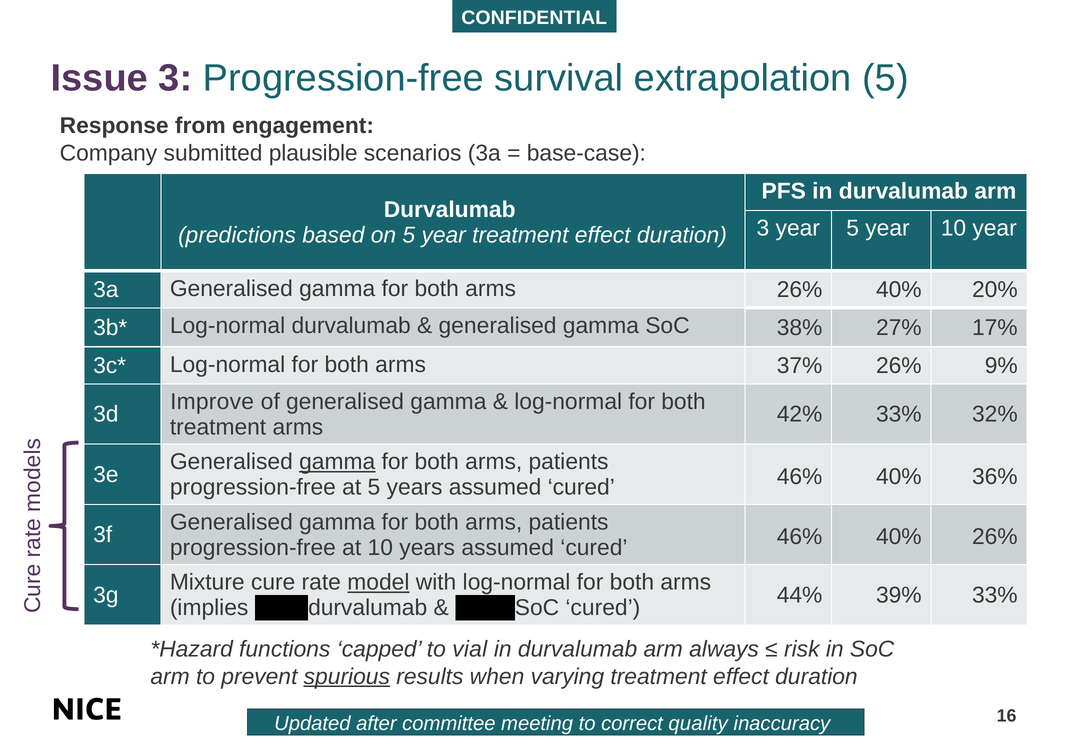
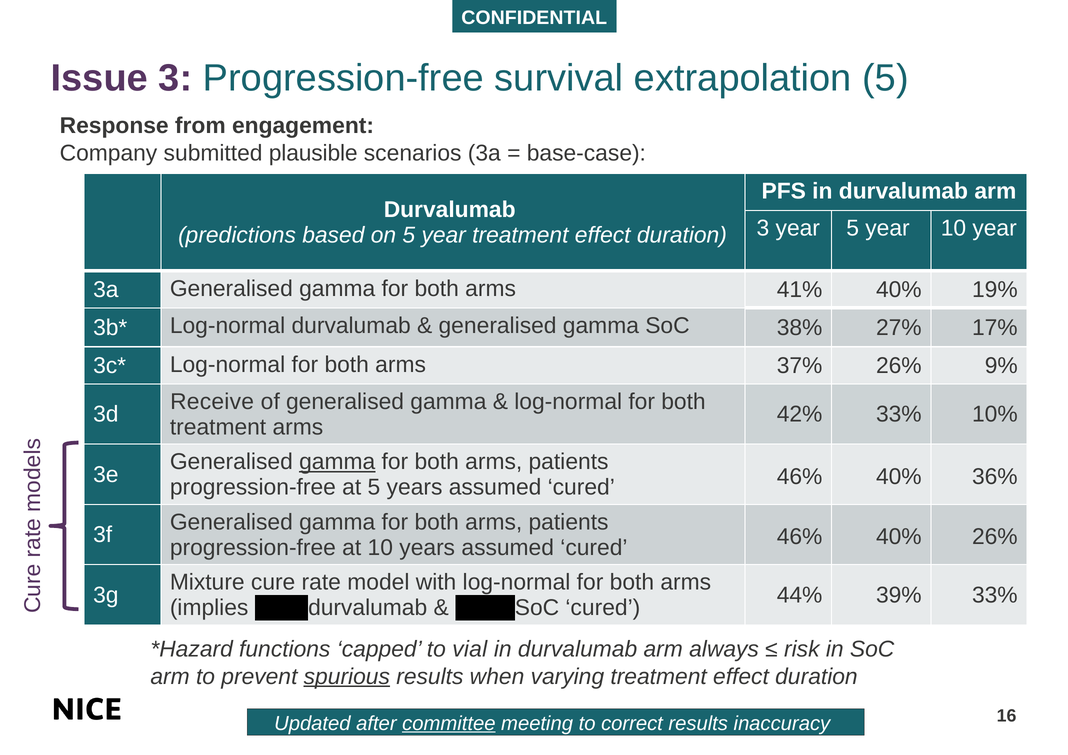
arms 26%: 26% -> 41%
20%: 20% -> 19%
Improve: Improve -> Receive
32%: 32% -> 10%
model underline: present -> none
committee underline: none -> present
correct quality: quality -> results
